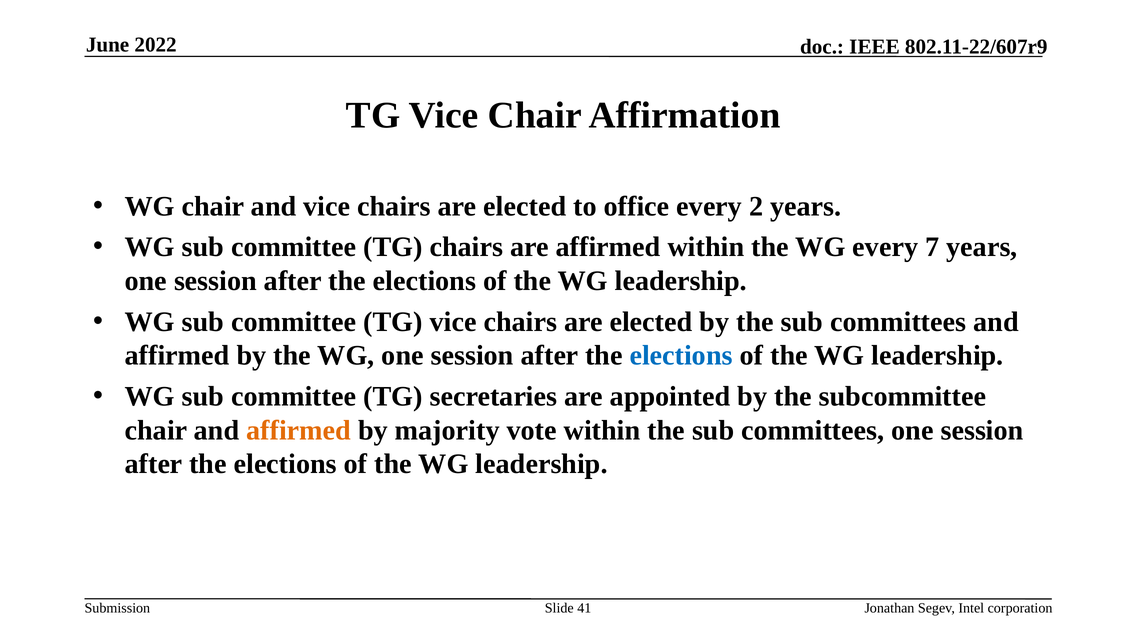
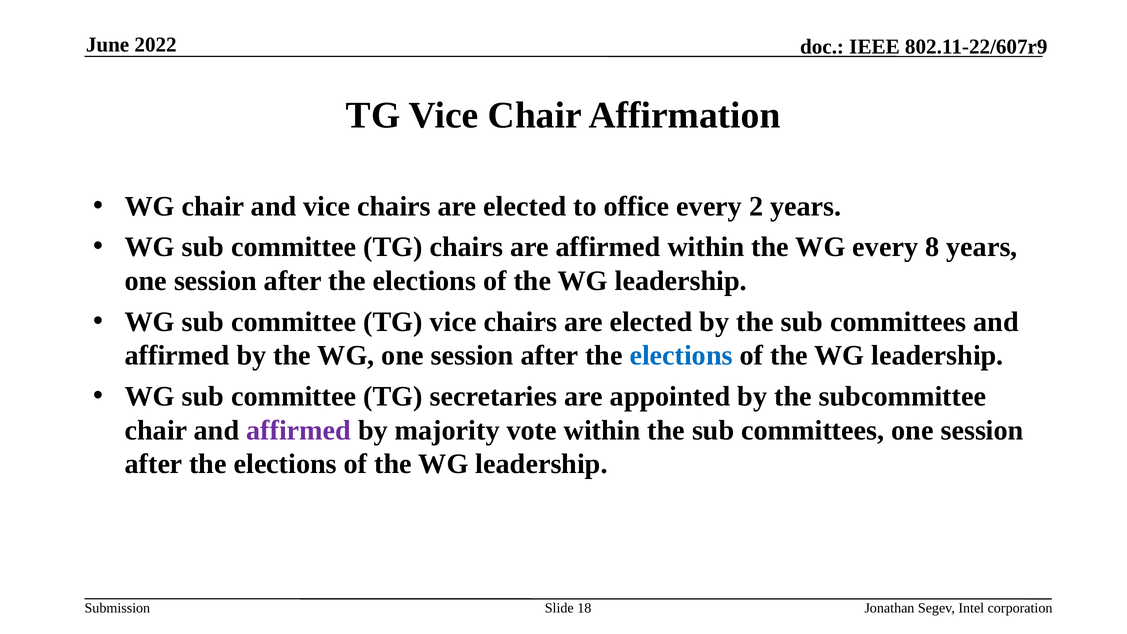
7: 7 -> 8
affirmed at (299, 430) colour: orange -> purple
41: 41 -> 18
